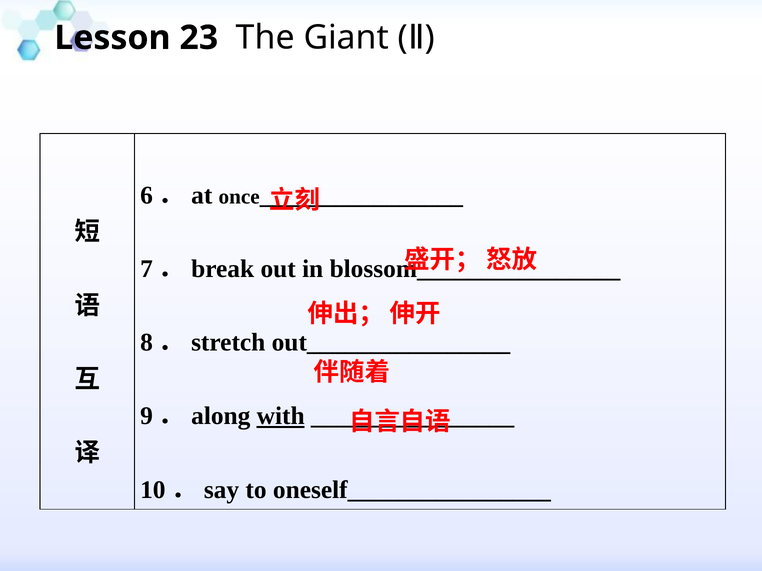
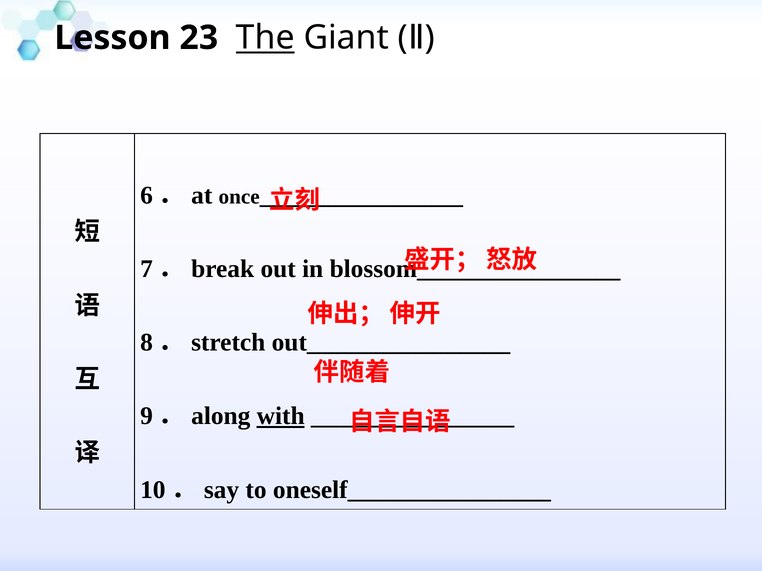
The underline: none -> present
